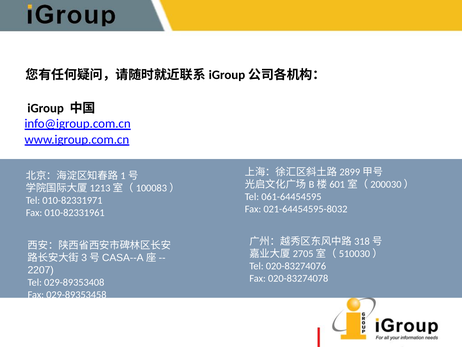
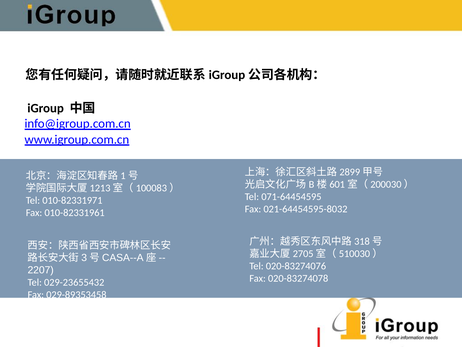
061-64454595: 061-64454595 -> 071-64454595
029-89353408: 029-89353408 -> 029-23655432
